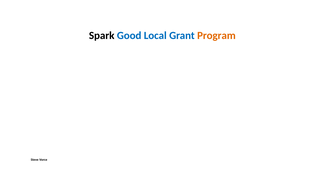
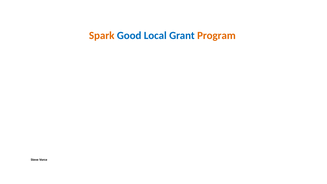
Spark colour: black -> orange
